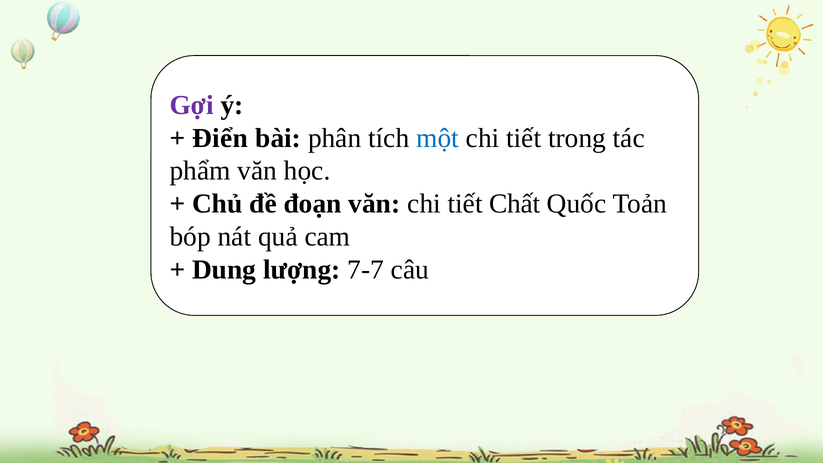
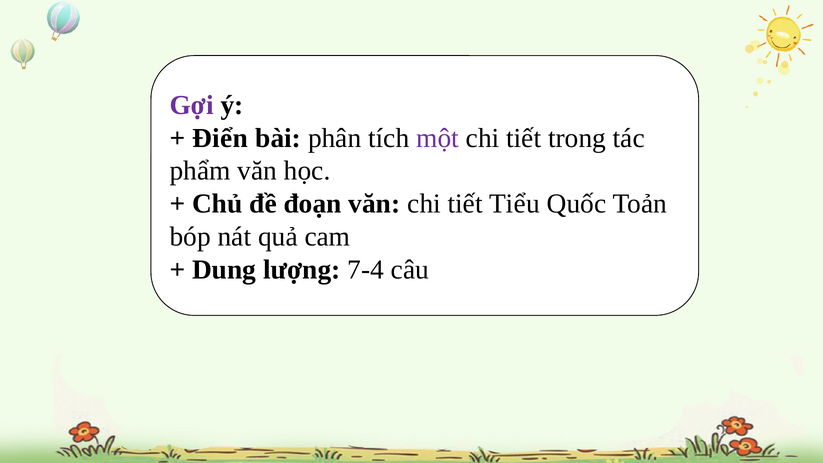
một colour: blue -> purple
Chất: Chất -> Tiểu
7-7: 7-7 -> 7-4
